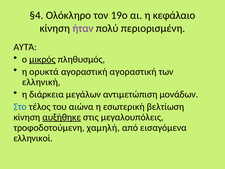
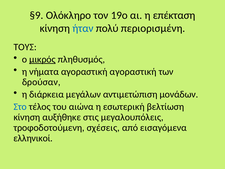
§4: §4 -> §9
κεφάλαιο: κεφάλαιο -> επέκταση
ήταν colour: purple -> blue
ΑΥΤΆ: ΑΥΤΆ -> ΤΟΥΣ
ορυκτά: ορυκτά -> νήματα
ελληνική: ελληνική -> δρούσαν
αυξήθηκε underline: present -> none
χαμηλή: χαμηλή -> σχέσεις
